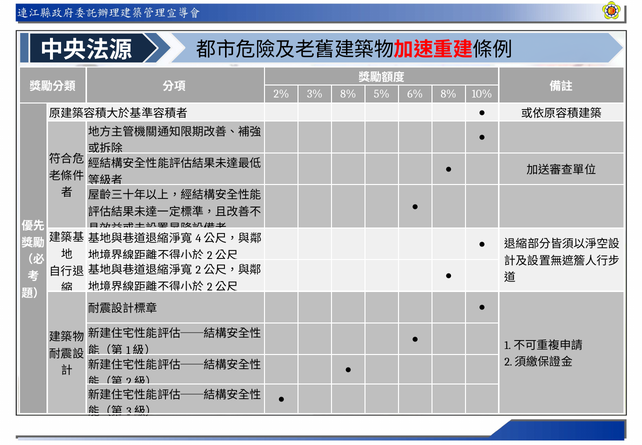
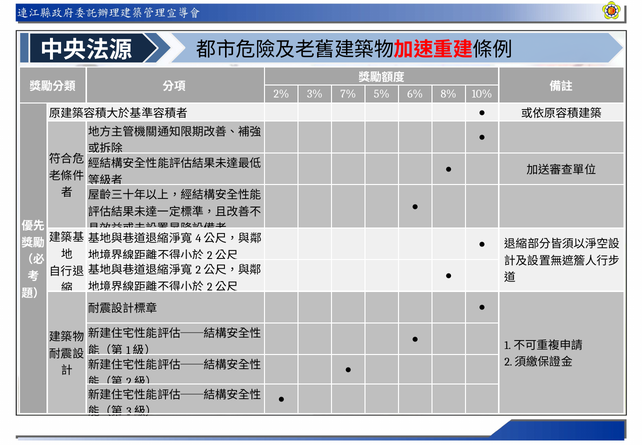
3% 8%: 8% -> 7%
